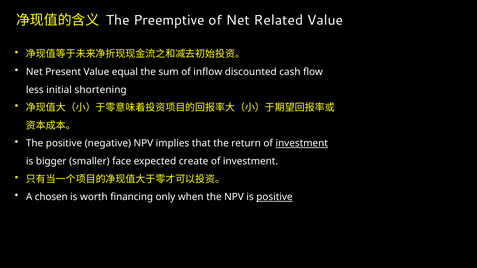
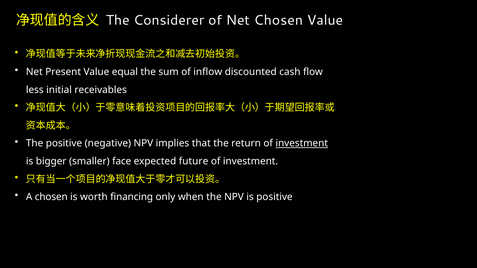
Preemptive: Preemptive -> Considerer
Net Related: Related -> Chosen
shortening: shortening -> receivables
create: create -> future
positive at (274, 197) underline: present -> none
